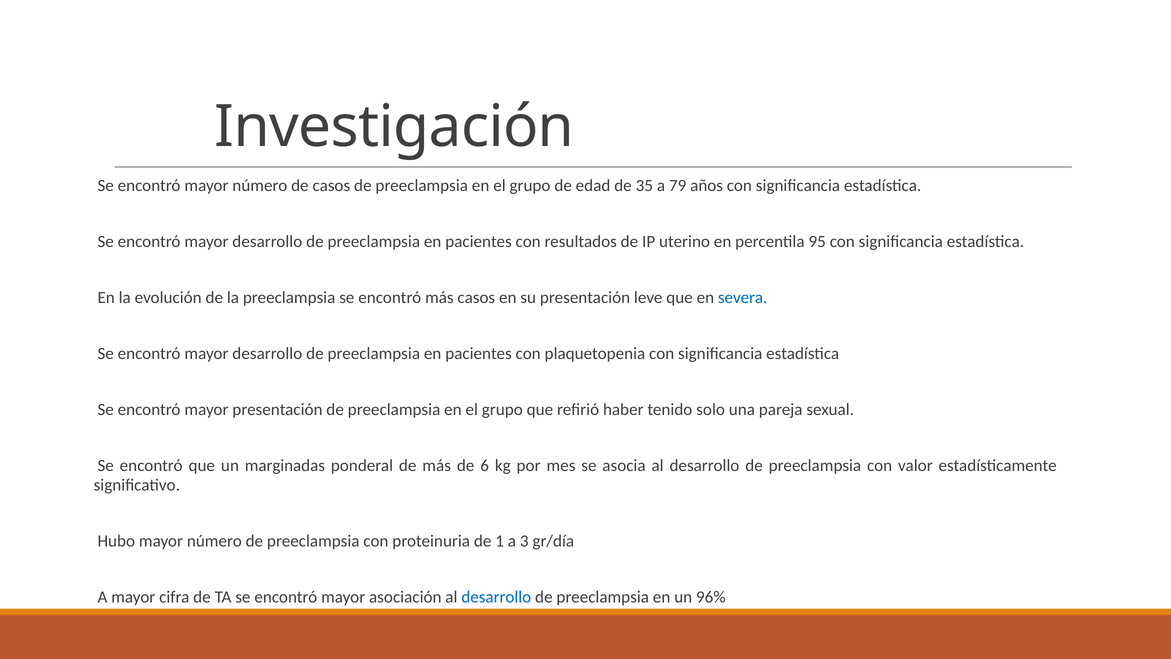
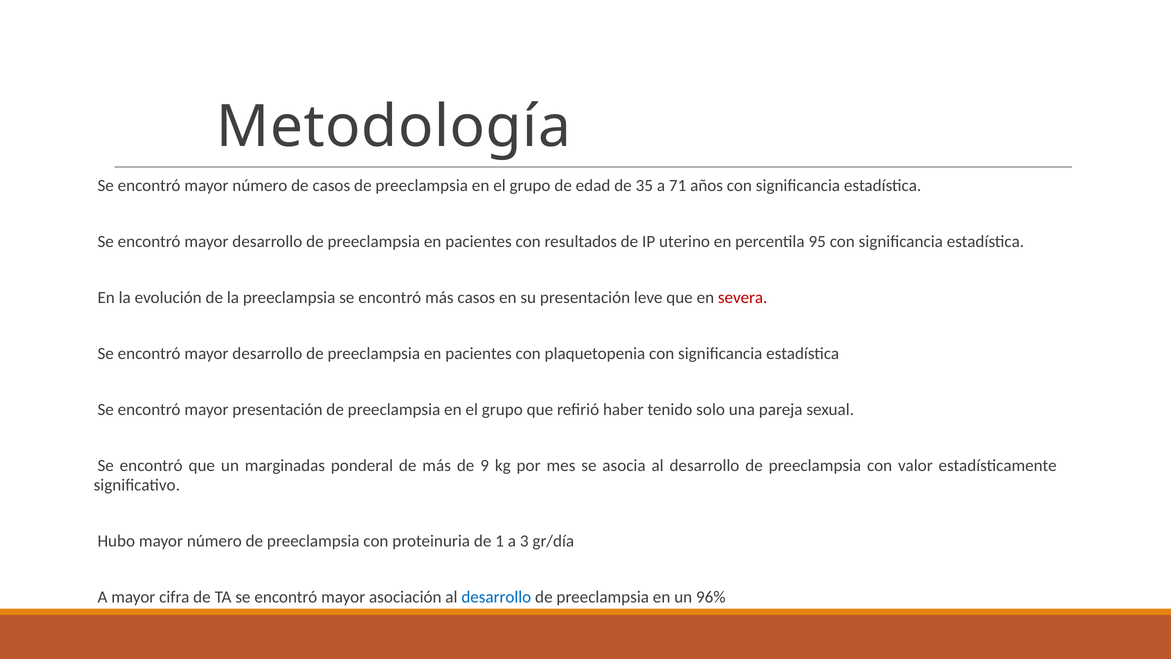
Investigación: Investigación -> Metodología
79: 79 -> 71
severa colour: blue -> red
6: 6 -> 9
